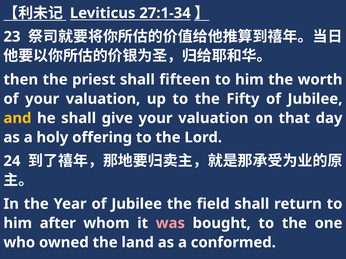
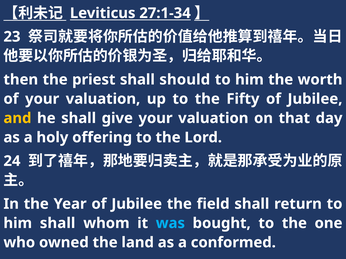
fifteen: fifteen -> should
him after: after -> shall
was colour: pink -> light blue
